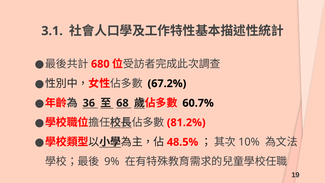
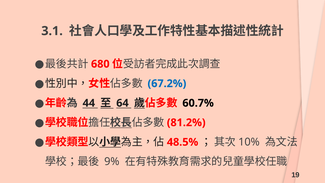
67.2% colour: black -> blue
36: 36 -> 44
68: 68 -> 64
